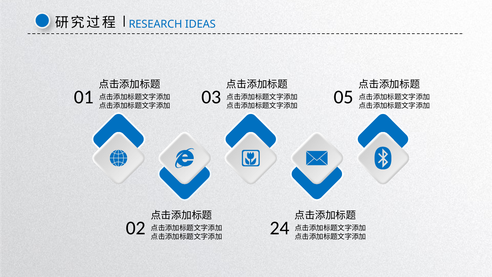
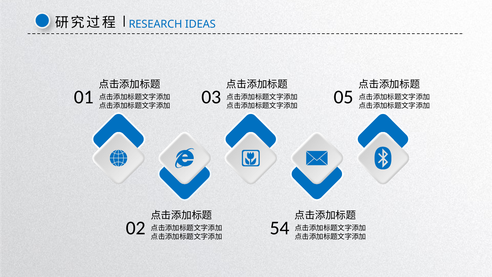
24: 24 -> 54
